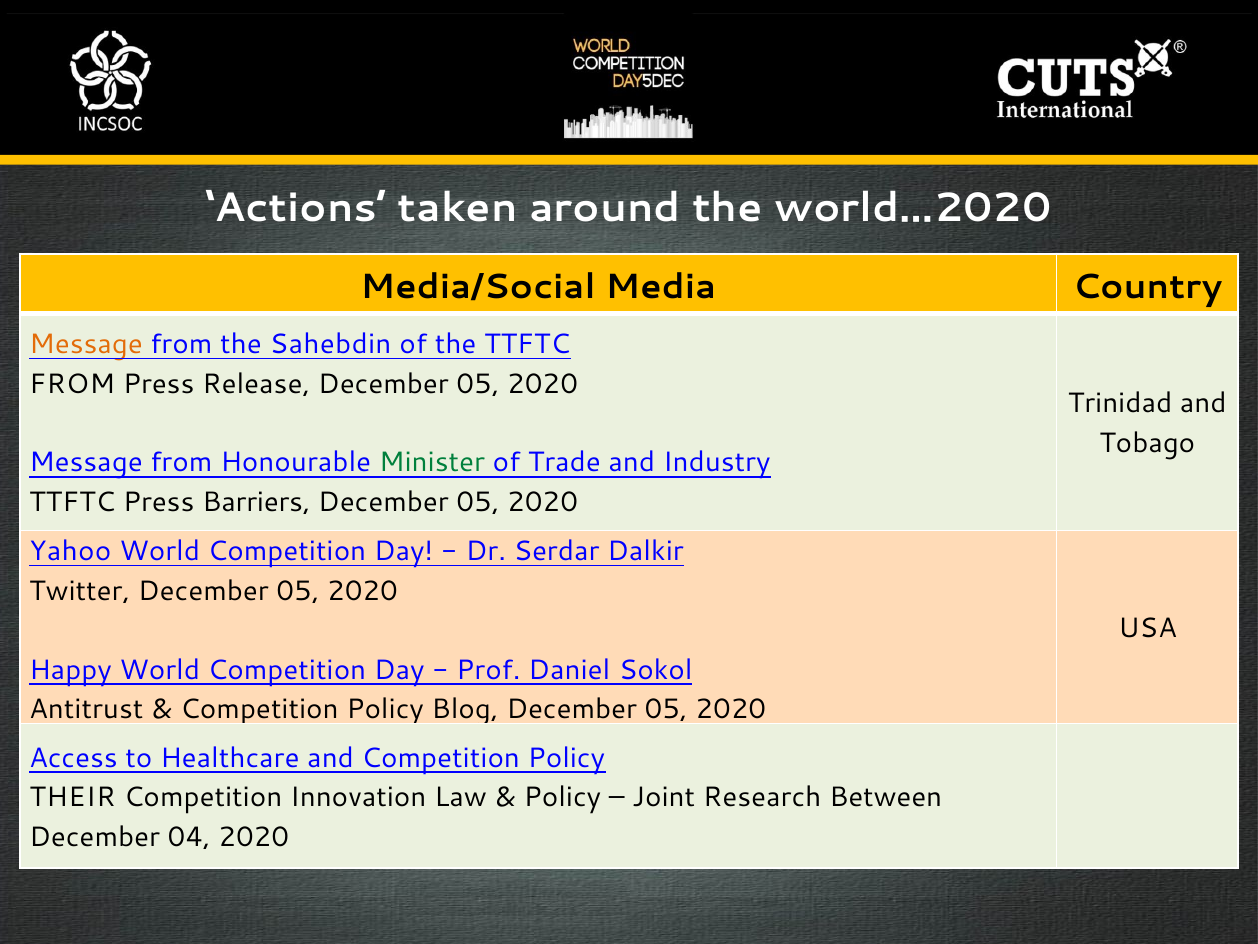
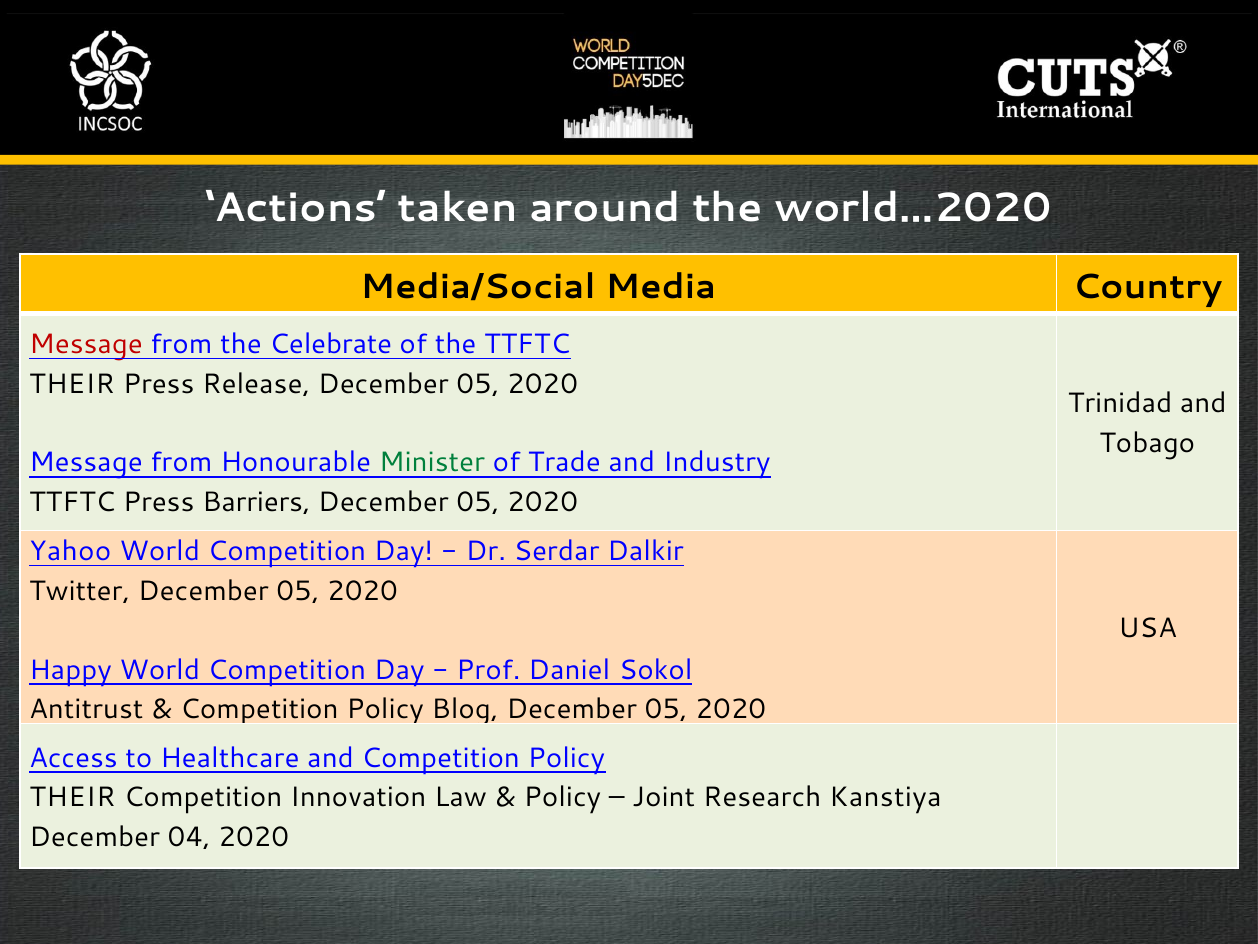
Message at (86, 344) colour: orange -> red
Sahebdin: Sahebdin -> Celebrate
FROM at (72, 384): FROM -> THEIR
Between: Between -> Kanstiya
